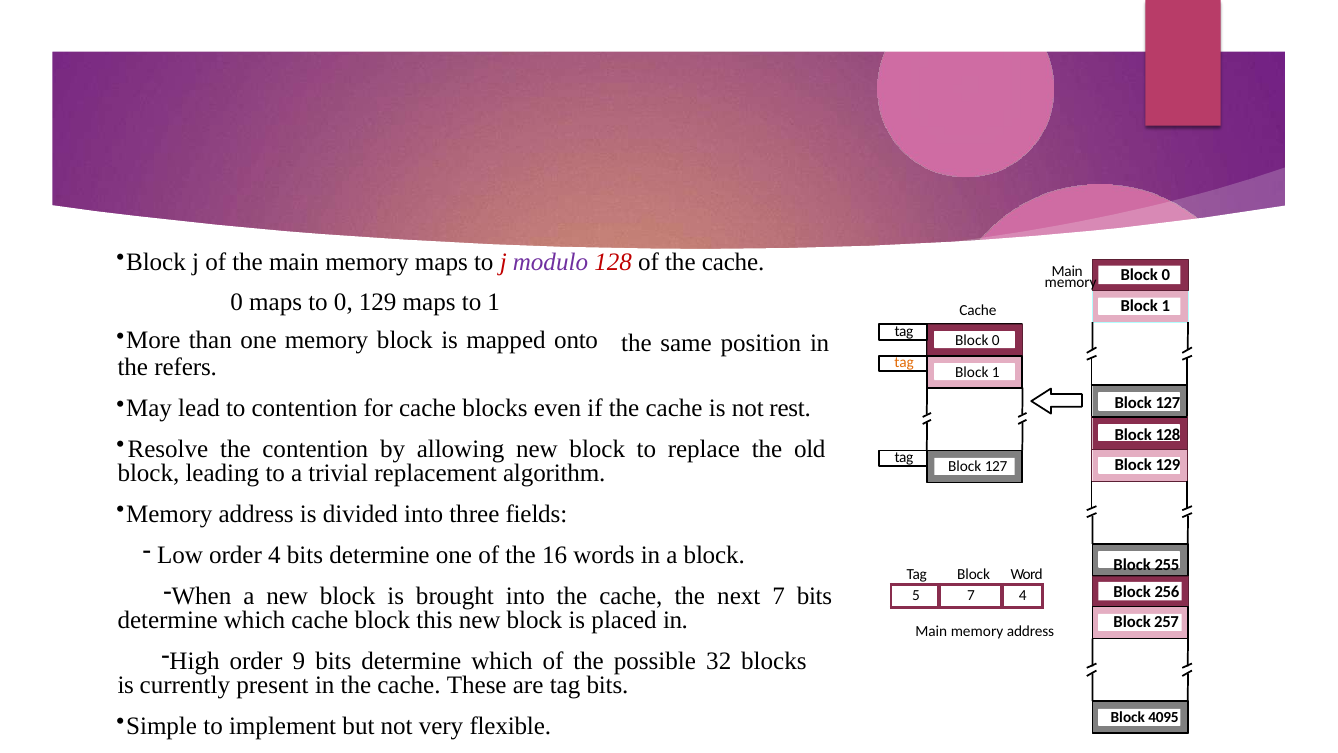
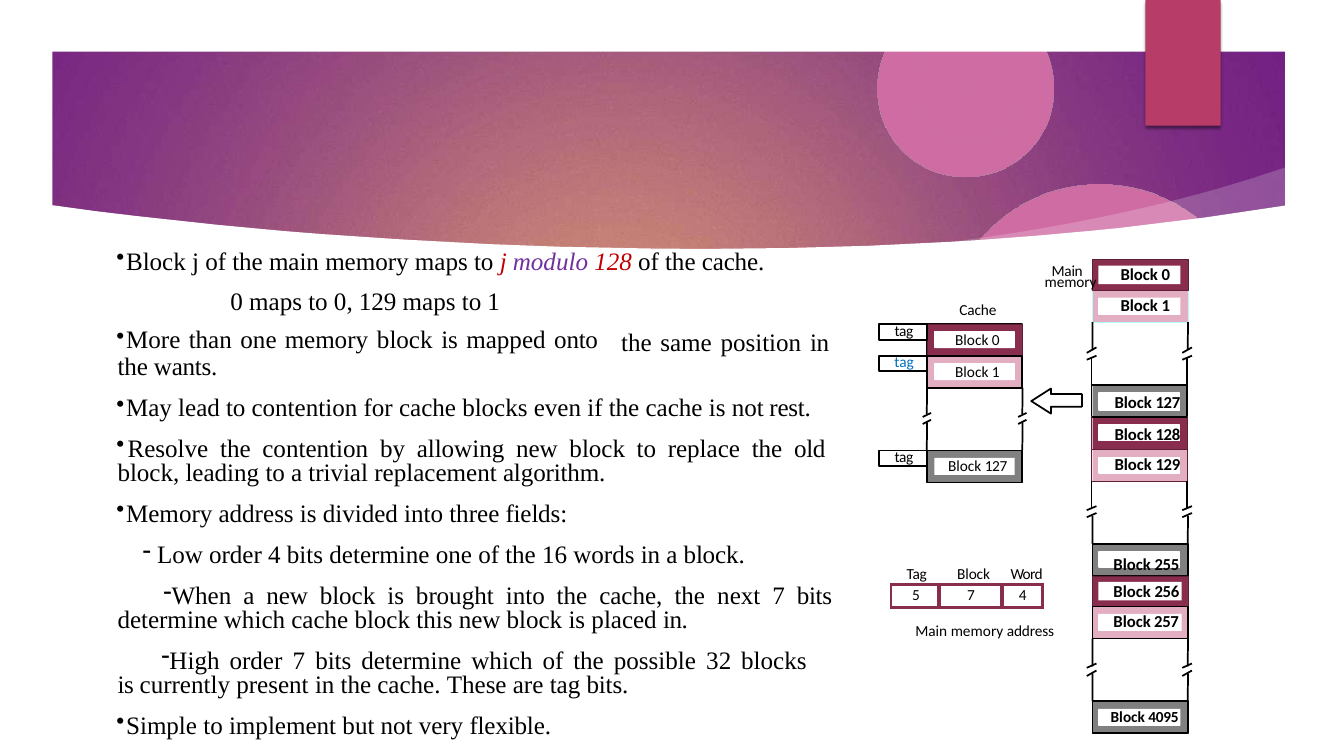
refers: refers -> wants
tag at (904, 363) colour: orange -> blue
order 9: 9 -> 7
